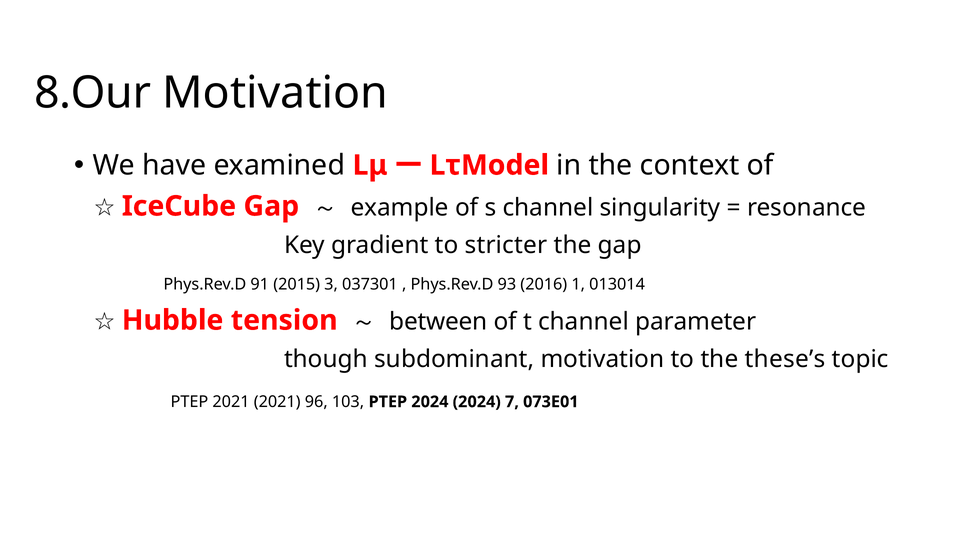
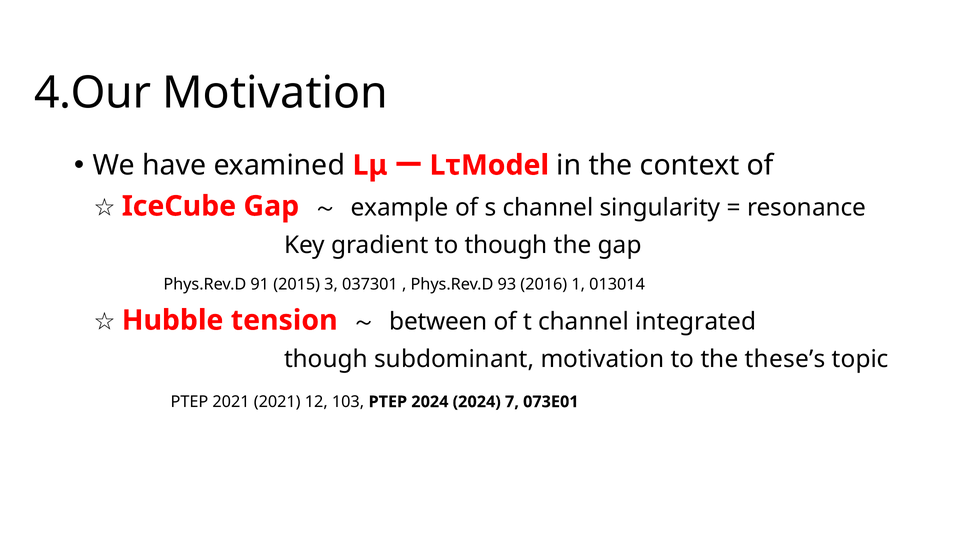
8.Our: 8.Our -> 4.Our
to stricter: stricter -> though
parameter: parameter -> integrated
96: 96 -> 12
